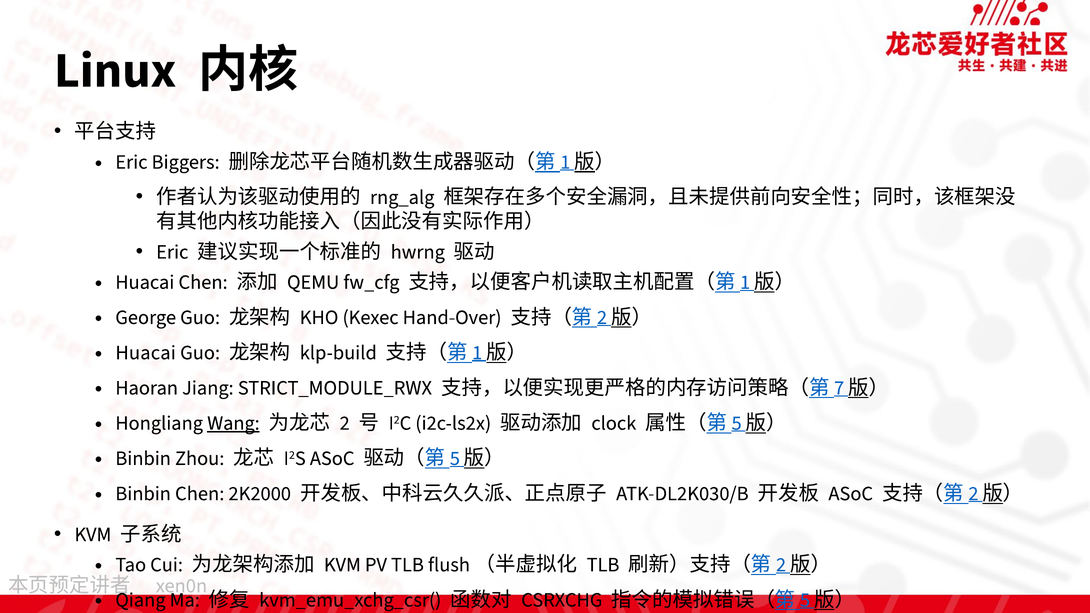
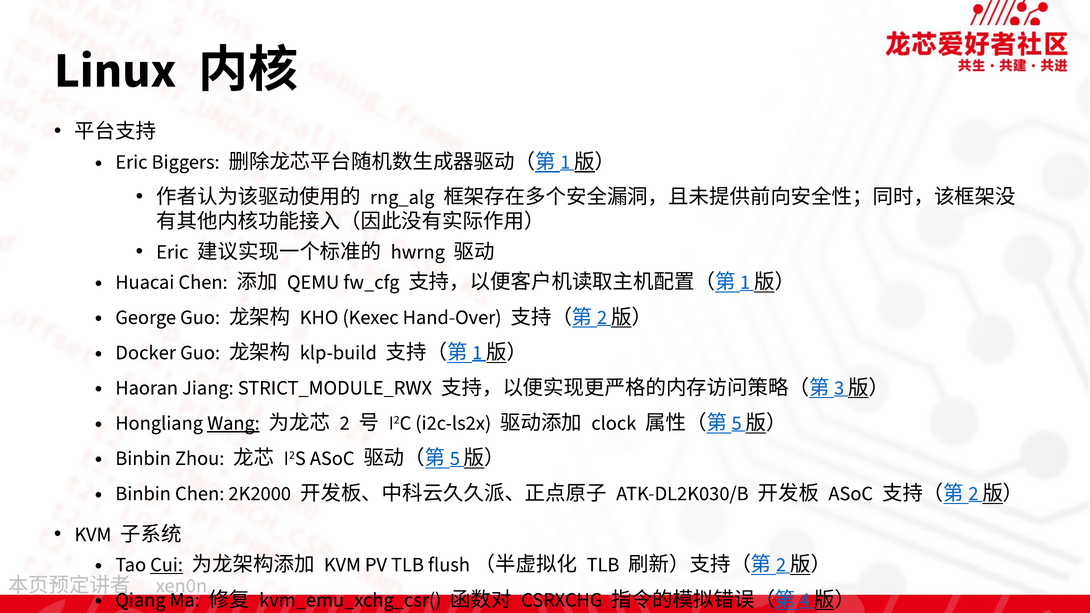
Huacai at (146, 353): Huacai -> Docker
7: 7 -> 3
Cui underline: none -> present
5 at (805, 600): 5 -> 4
